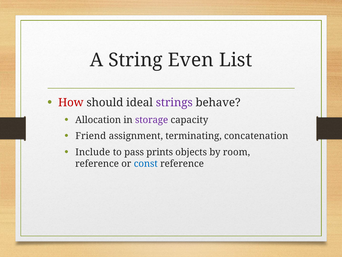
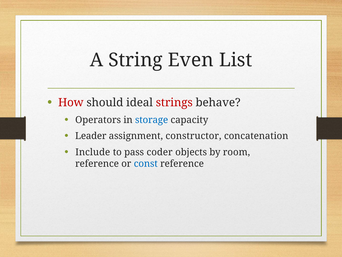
strings colour: purple -> red
Allocation: Allocation -> Operators
storage colour: purple -> blue
Friend: Friend -> Leader
terminating: terminating -> constructor
prints: prints -> coder
